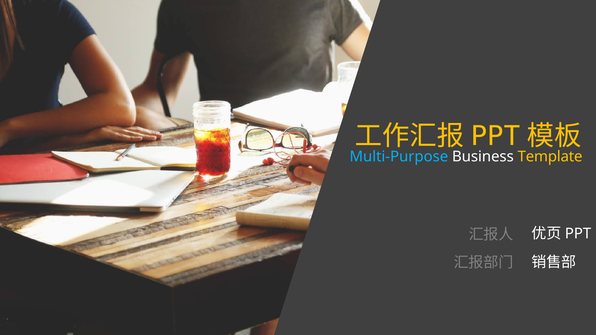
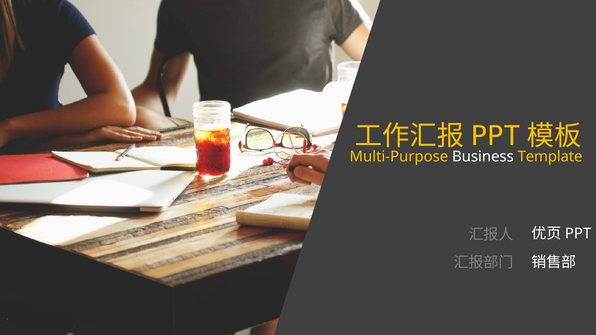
Multi-Purpose colour: light blue -> yellow
